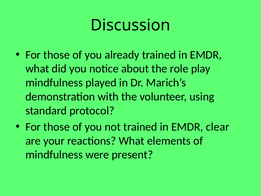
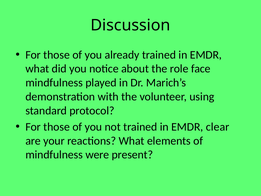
play: play -> face
